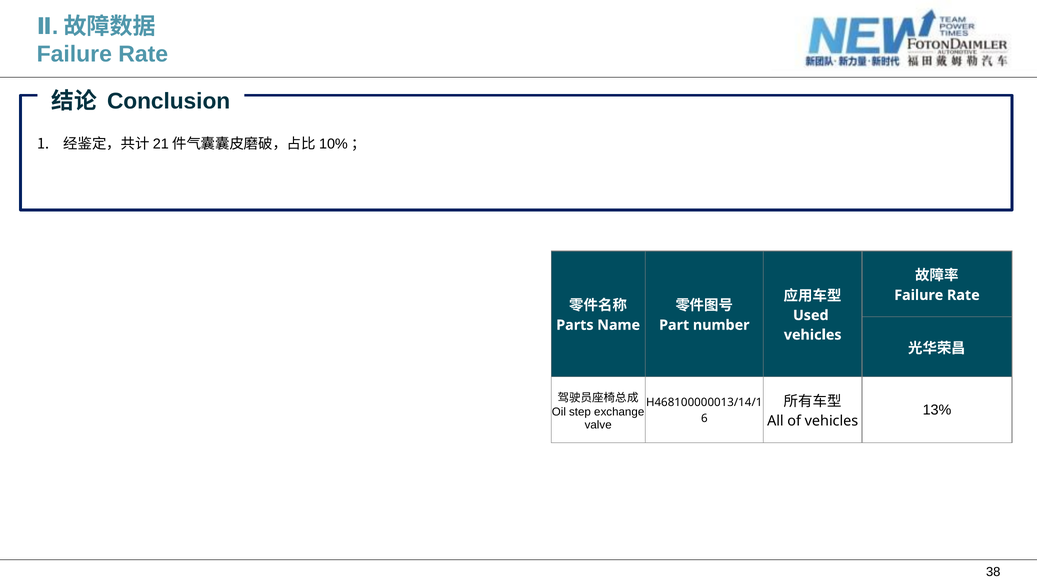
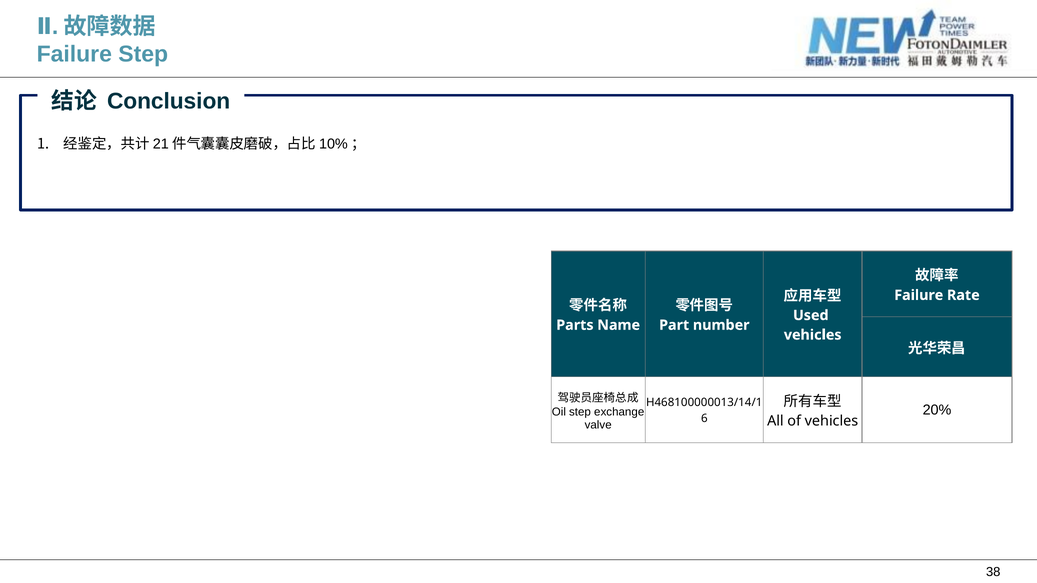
Rate at (143, 54): Rate -> Step
13%: 13% -> 20%
